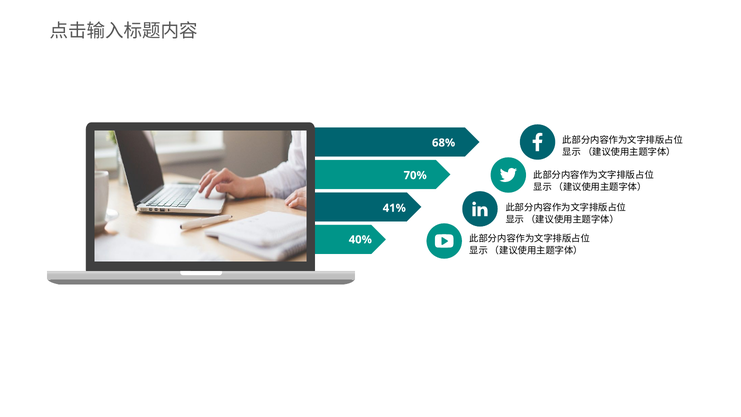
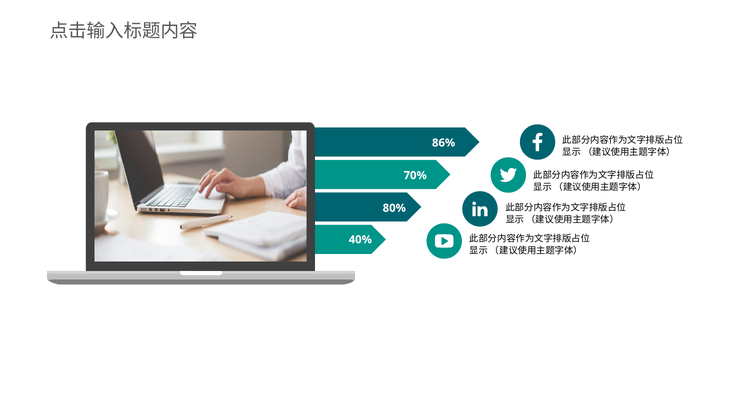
68%: 68% -> 86%
41%: 41% -> 80%
